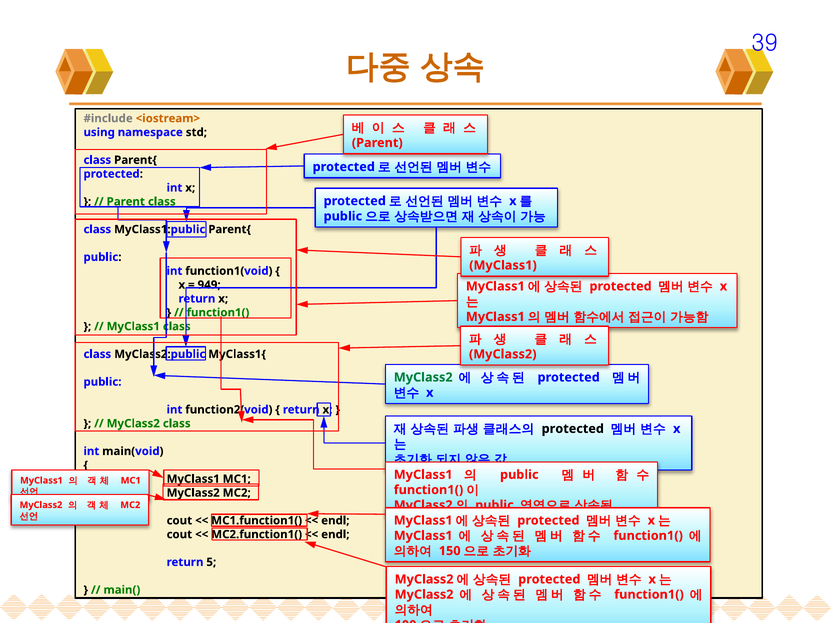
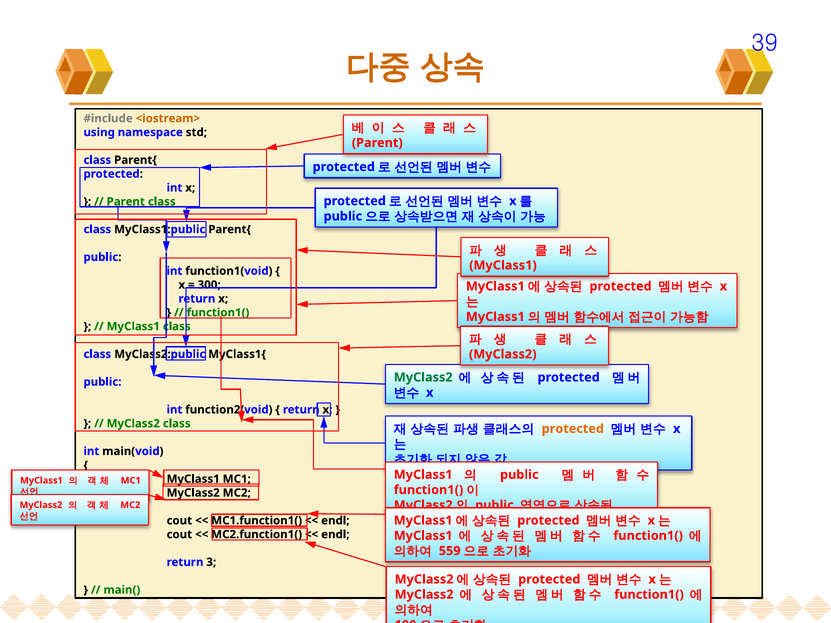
949: 949 -> 300
protected at (573, 429) colour: black -> orange
150: 150 -> 559
5: 5 -> 3
